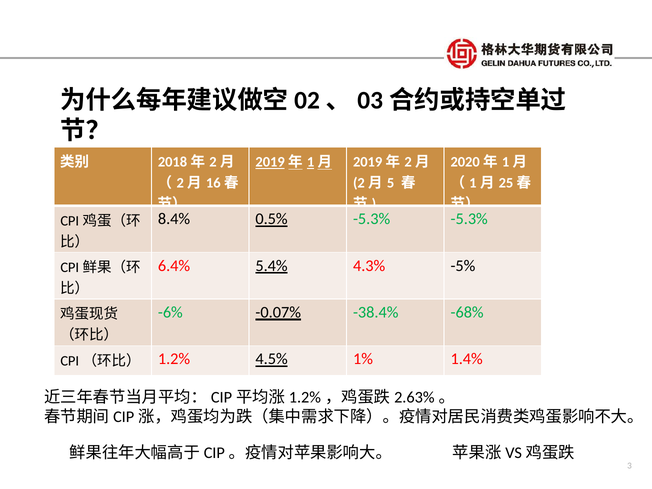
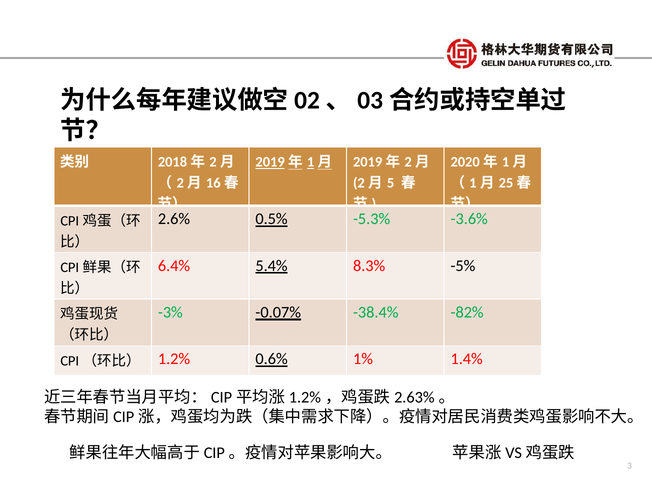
8.4%: 8.4% -> 2.6%
-5.3% -5.3%: -5.3% -> -3.6%
4.3%: 4.3% -> 8.3%
-6%: -6% -> -3%
-68%: -68% -> -82%
4.5%: 4.5% -> 0.6%
